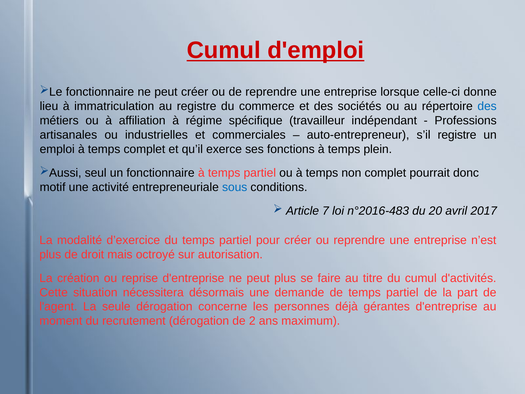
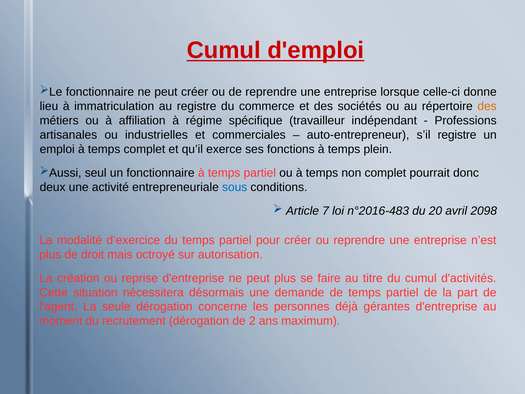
des at (487, 106) colour: blue -> orange
motif: motif -> deux
2017: 2017 -> 2098
